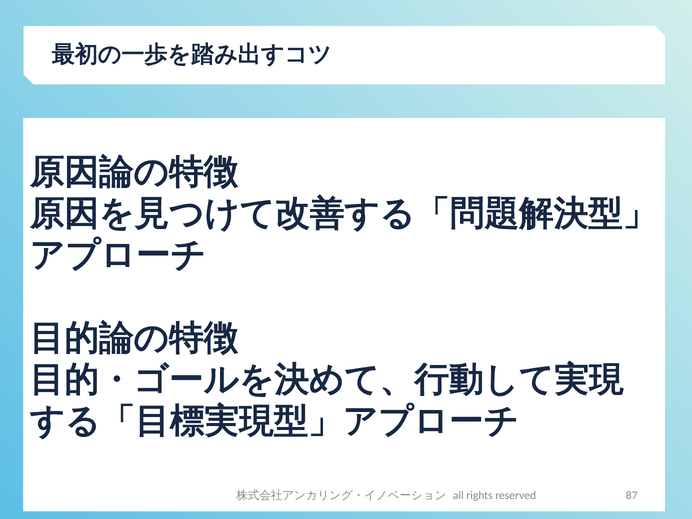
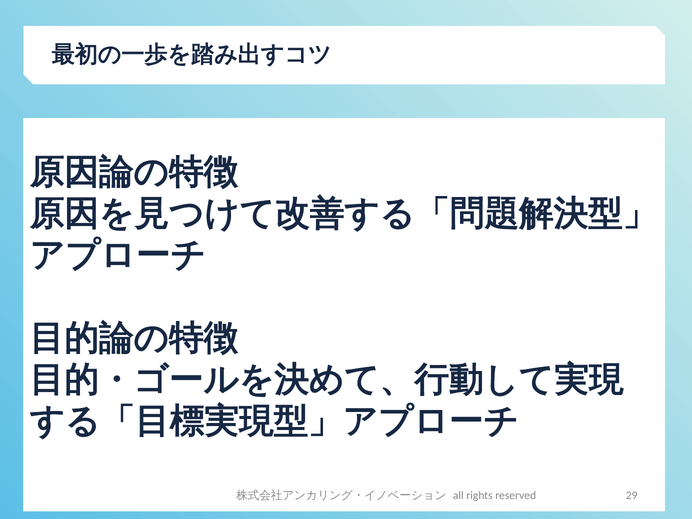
87: 87 -> 29
